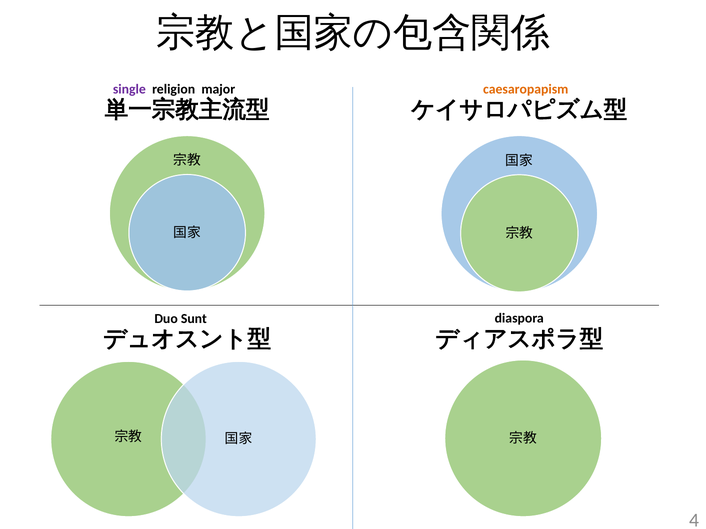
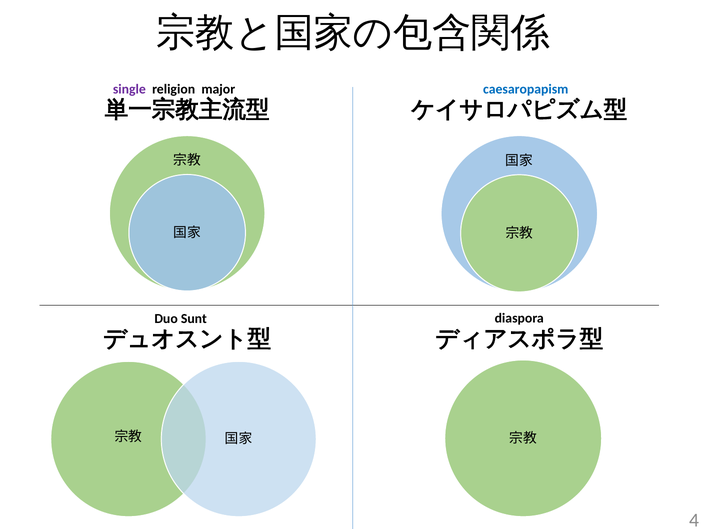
caesaropapism colour: orange -> blue
